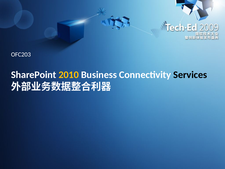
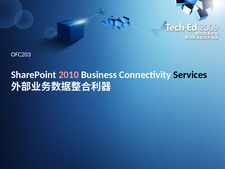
2010 colour: yellow -> pink
